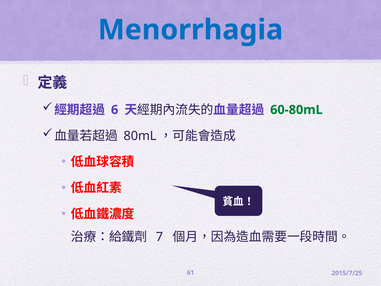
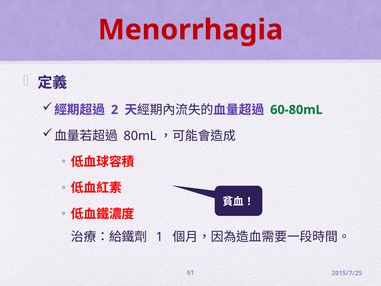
Menorrhagia colour: blue -> red
6: 6 -> 2
7: 7 -> 1
